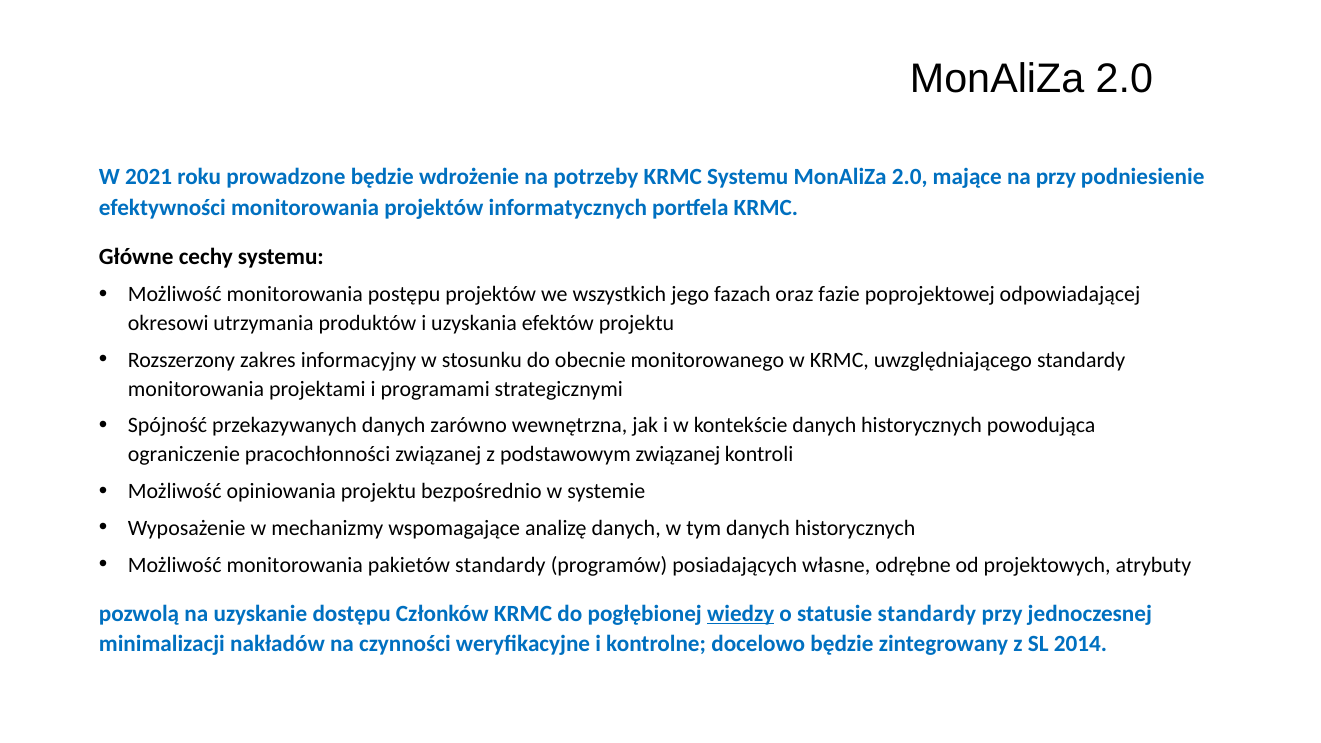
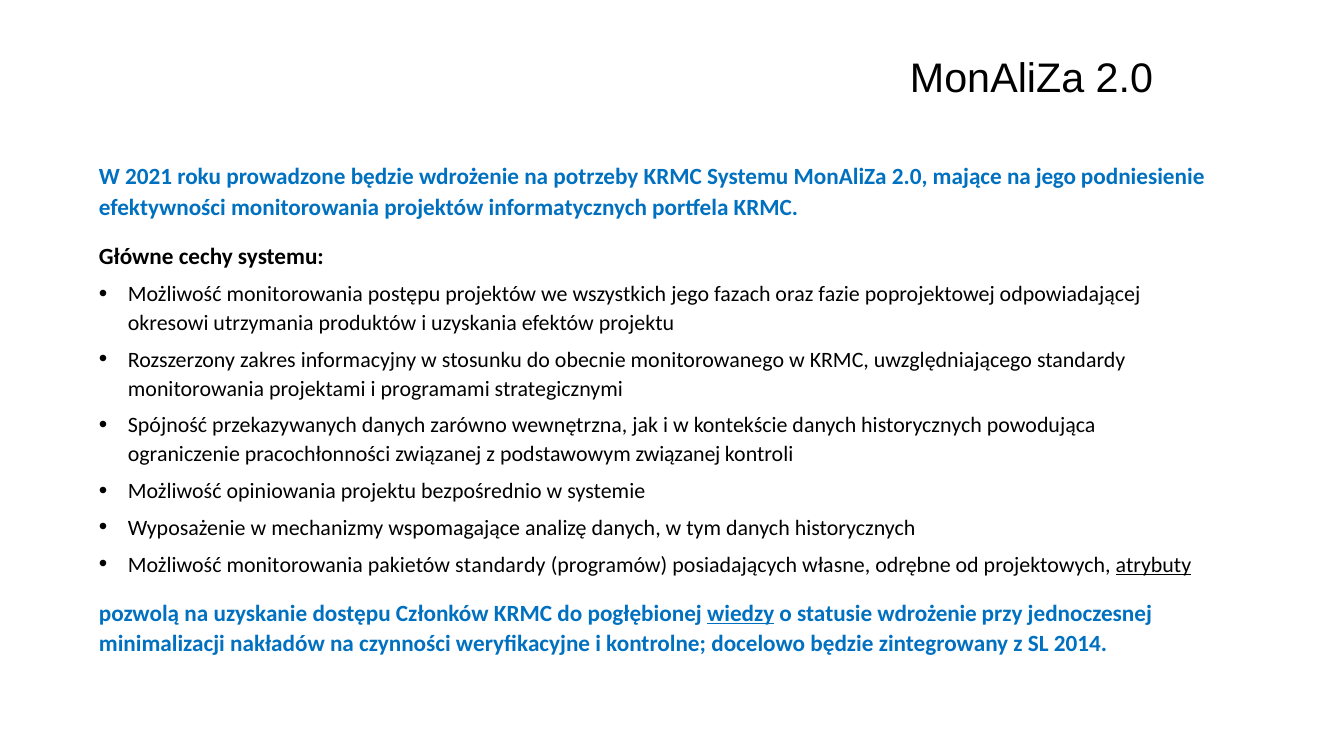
na przy: przy -> jego
atrybuty underline: none -> present
statusie standardy: standardy -> wdrożenie
